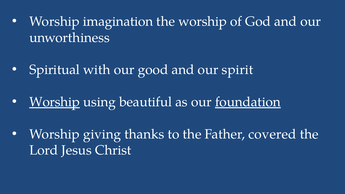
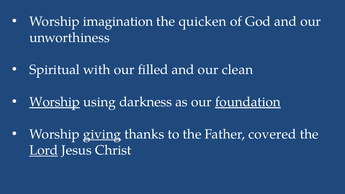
the worship: worship -> quicken
good: good -> filled
spirit: spirit -> clean
beautiful: beautiful -> darkness
giving underline: none -> present
Lord underline: none -> present
